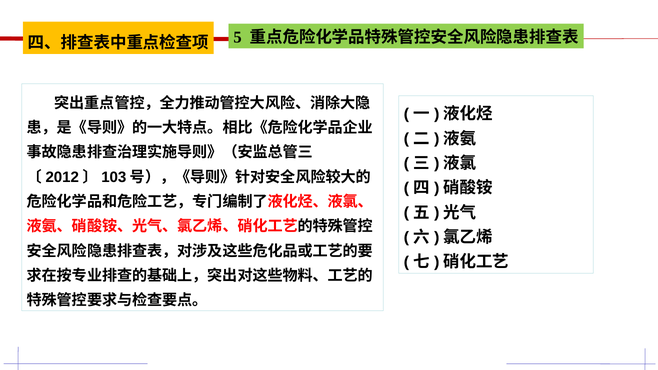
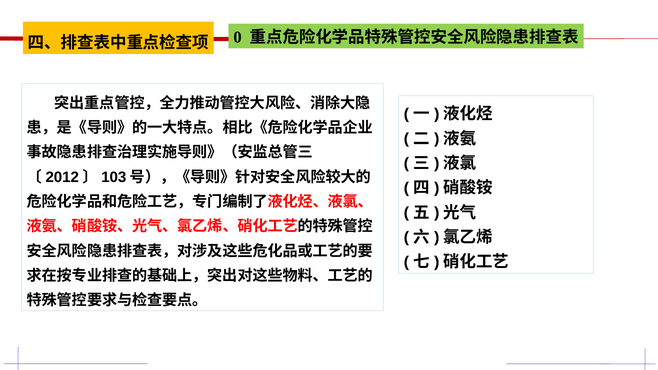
5: 5 -> 0
